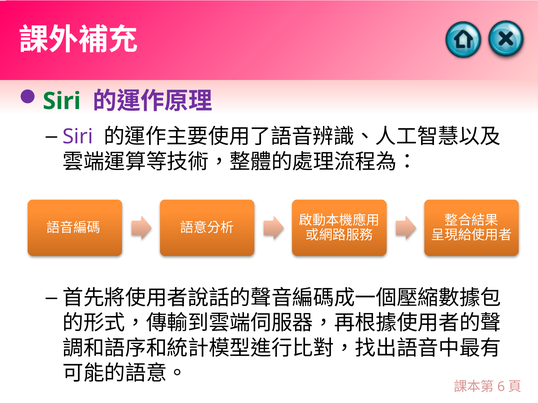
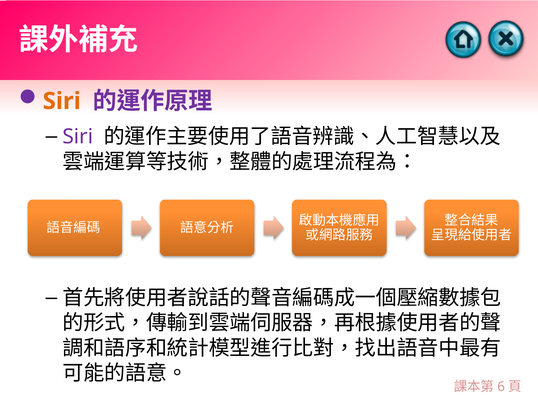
Siri at (62, 101) colour: green -> orange
